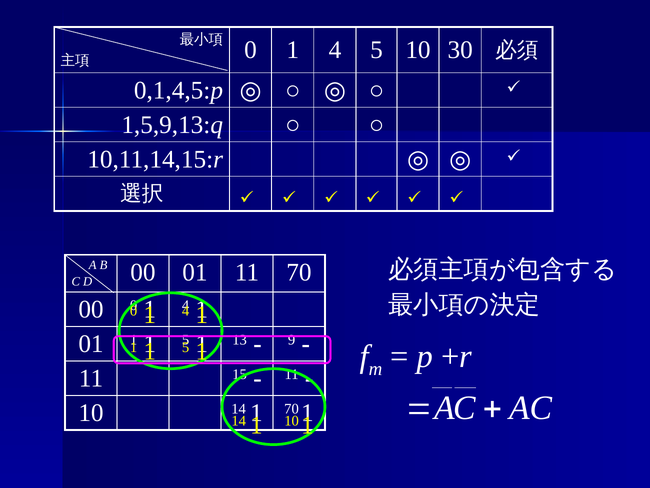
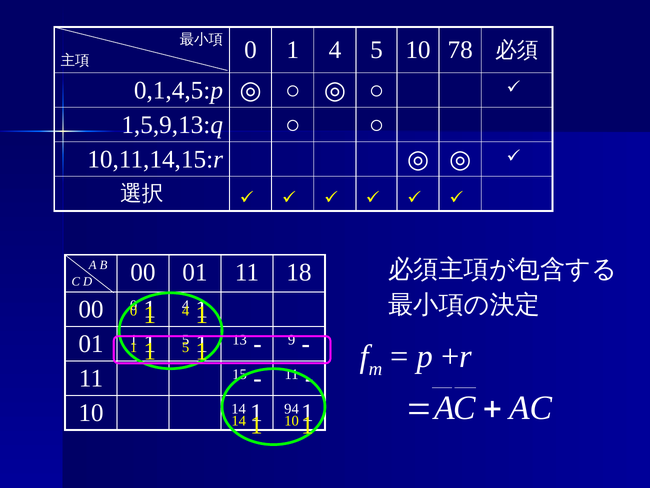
30: 30 -> 78
11 70: 70 -> 18
70 at (292, 408): 70 -> 94
